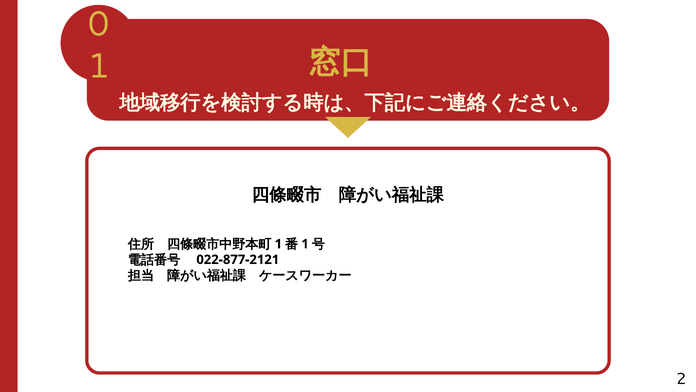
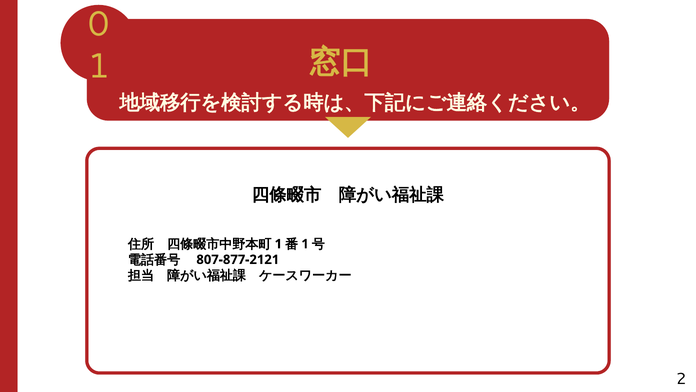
022-877-2121: 022-877-2121 -> 807-877-2121
